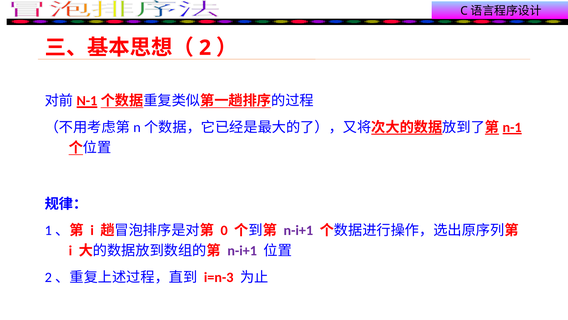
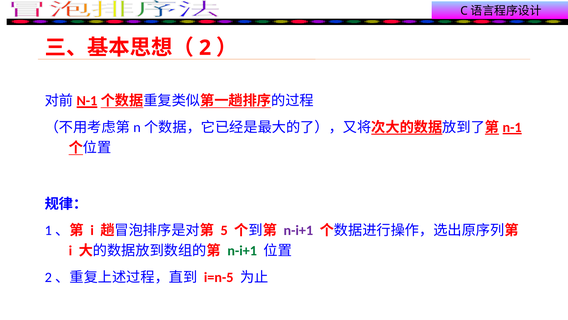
0: 0 -> 5
n-i+1 at (242, 251) colour: purple -> green
i=n-3: i=n-3 -> i=n-5
